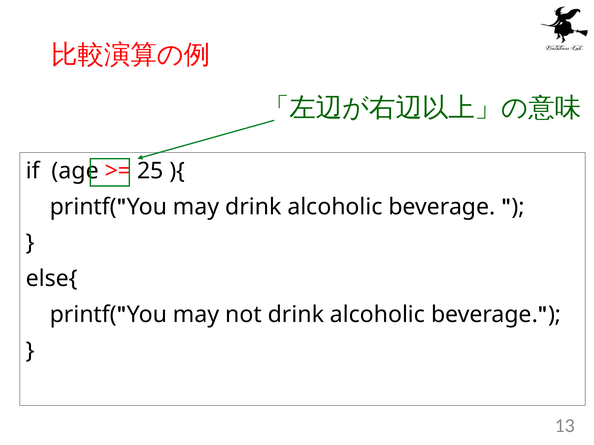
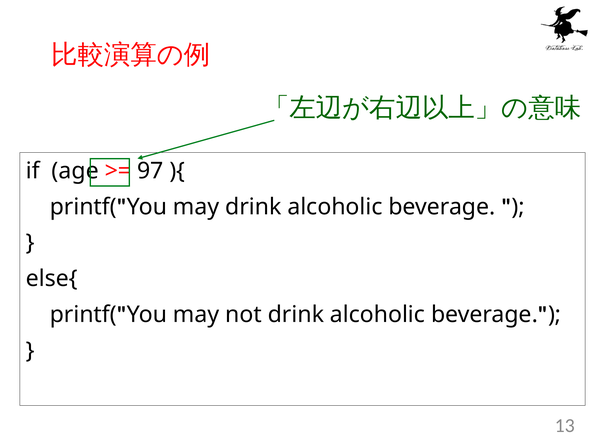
25: 25 -> 97
